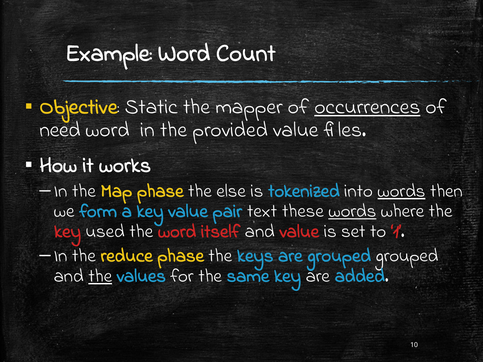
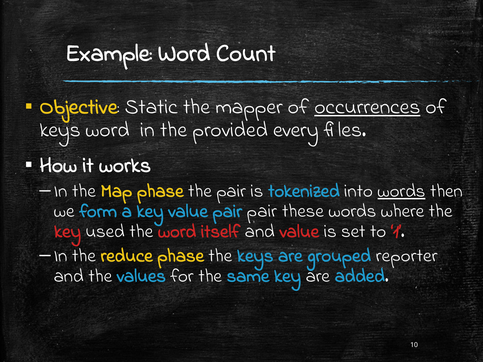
need at (60, 130): need -> keys
provided value: value -> every
the else: else -> pair
pair text: text -> pair
words at (352, 211) underline: present -> none
grouped grouped: grouped -> reporter
the at (100, 276) underline: present -> none
